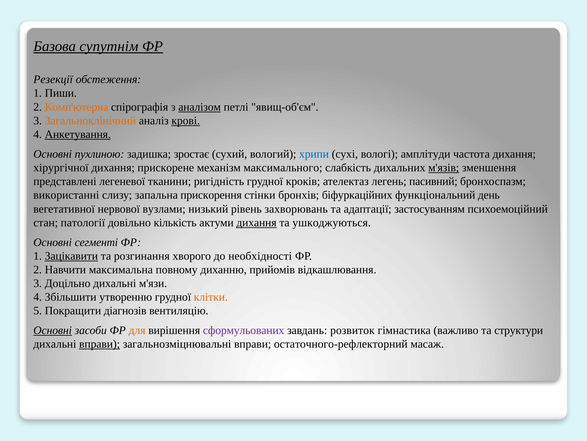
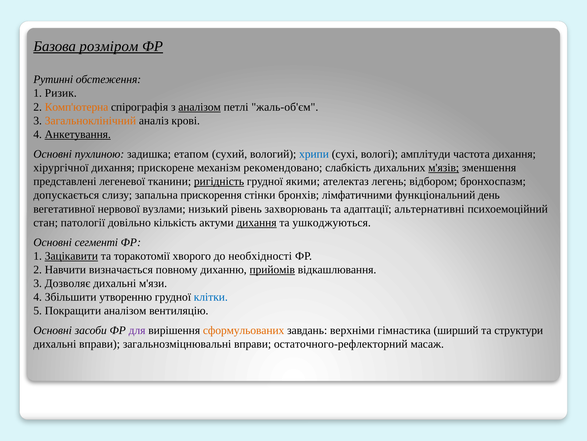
супутнім: супутнім -> розміром
Резекції: Резекції -> Рутинні
Пиши: Пиши -> Ризик
явищ-об'єм: явищ-об'єм -> жаль-об'єм
крові underline: present -> none
зростає: зростає -> етапом
максимального: максимального -> рекомендовано
ригідність underline: none -> present
кроків: кроків -> якими
пасивний: пасивний -> відбором
використанні: використанні -> допускається
біфуркаційних: біфуркаційних -> лімфатичними
застосуванням: застосуванням -> альтернативні
розгинання: розгинання -> торакотомії
максимальна: максимальна -> визначається
прийомів underline: none -> present
Доцільно: Доцільно -> Дозволяє
клітки colour: orange -> blue
Покращити діагнозів: діагнозів -> аналізом
Основні at (53, 330) underline: present -> none
для colour: orange -> purple
сформульованих colour: purple -> orange
розвиток: розвиток -> верхніми
важливо: важливо -> ширший
вправи at (100, 344) underline: present -> none
